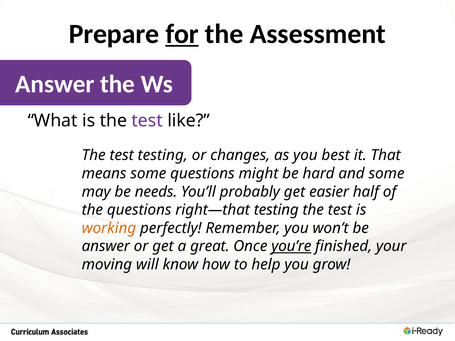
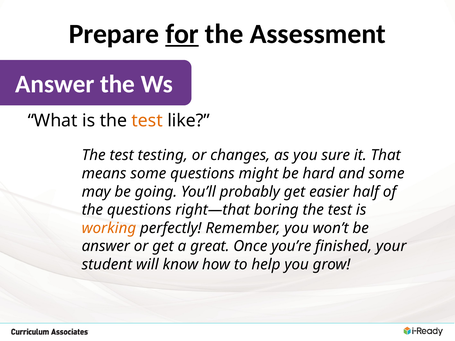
test at (147, 121) colour: purple -> orange
best: best -> sure
needs: needs -> going
right—that testing: testing -> boring
you’re underline: present -> none
moving: moving -> student
